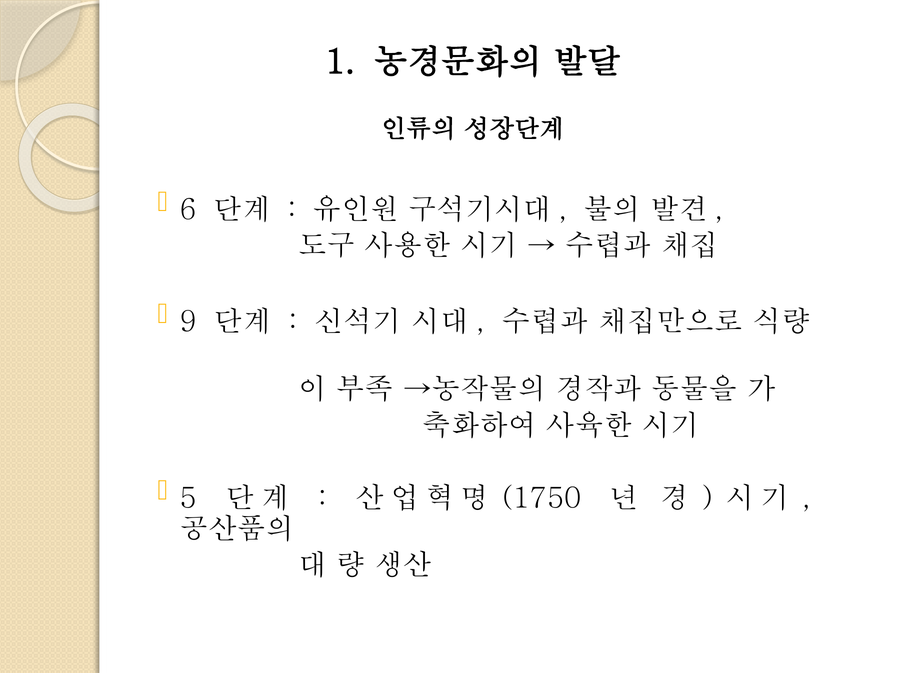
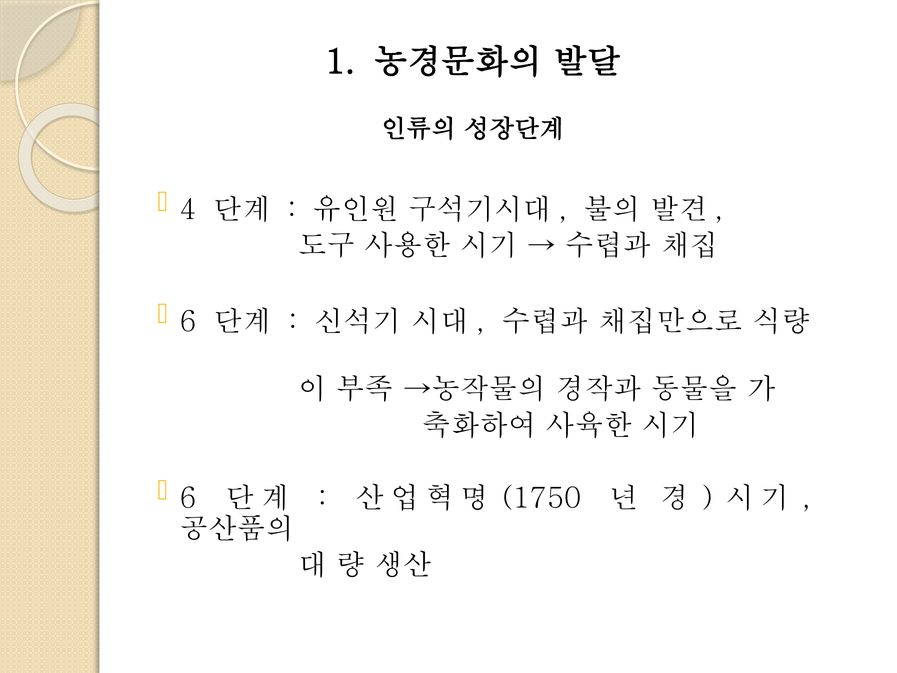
6: 6 -> 4
9 at (188, 322): 9 -> 6
5 at (188, 498): 5 -> 6
